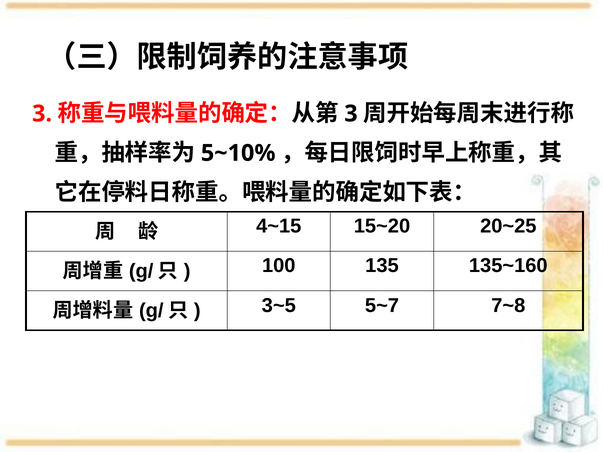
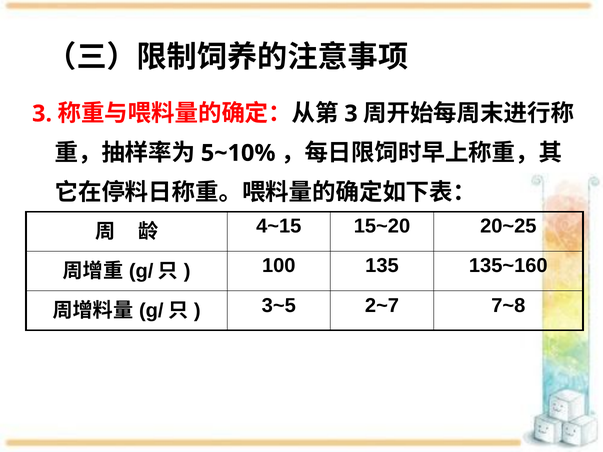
5~7: 5~7 -> 2~7
